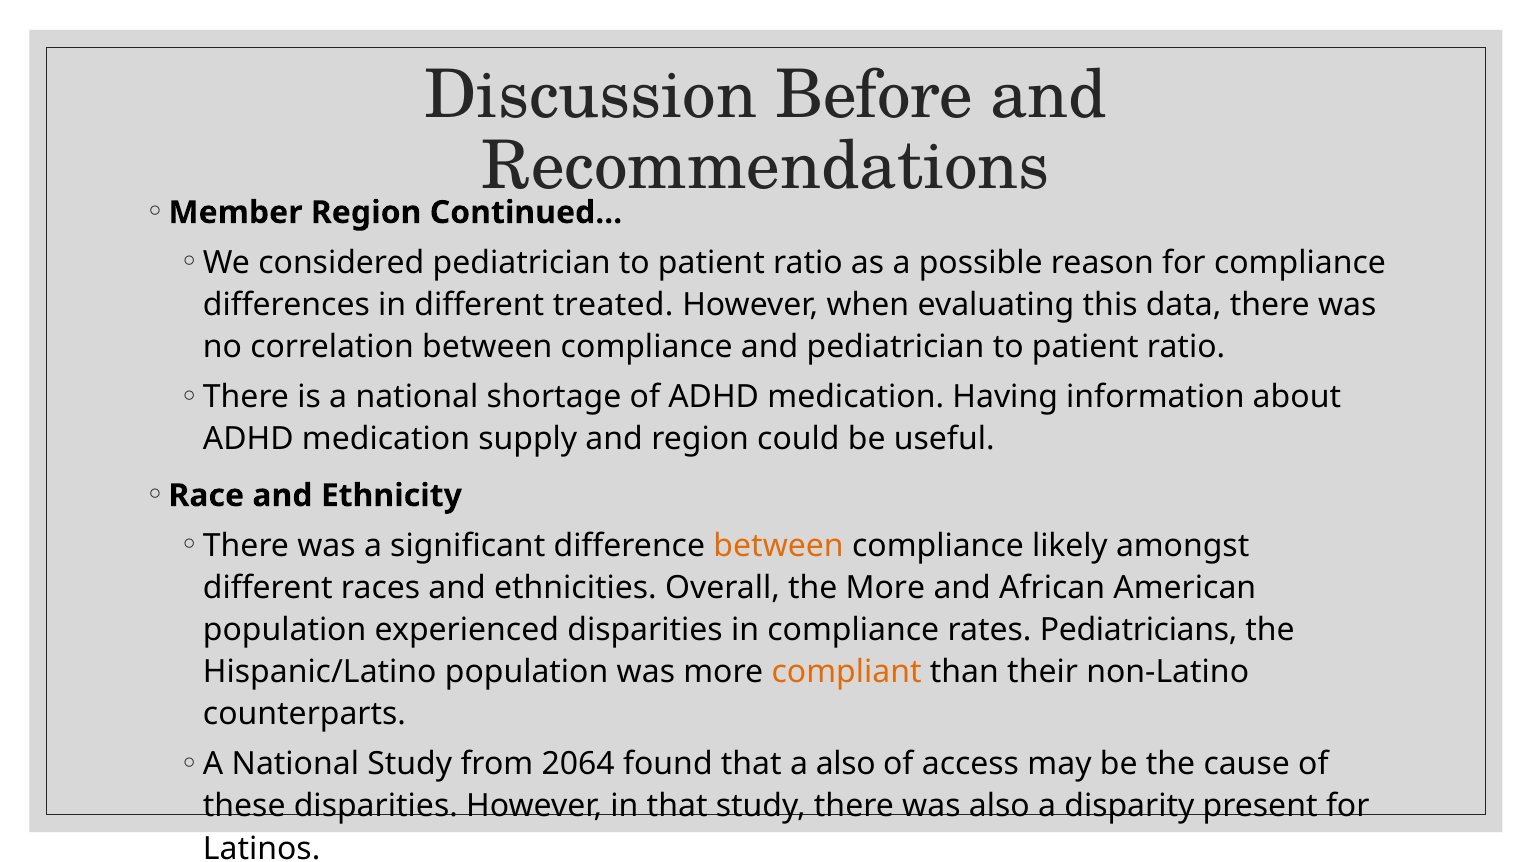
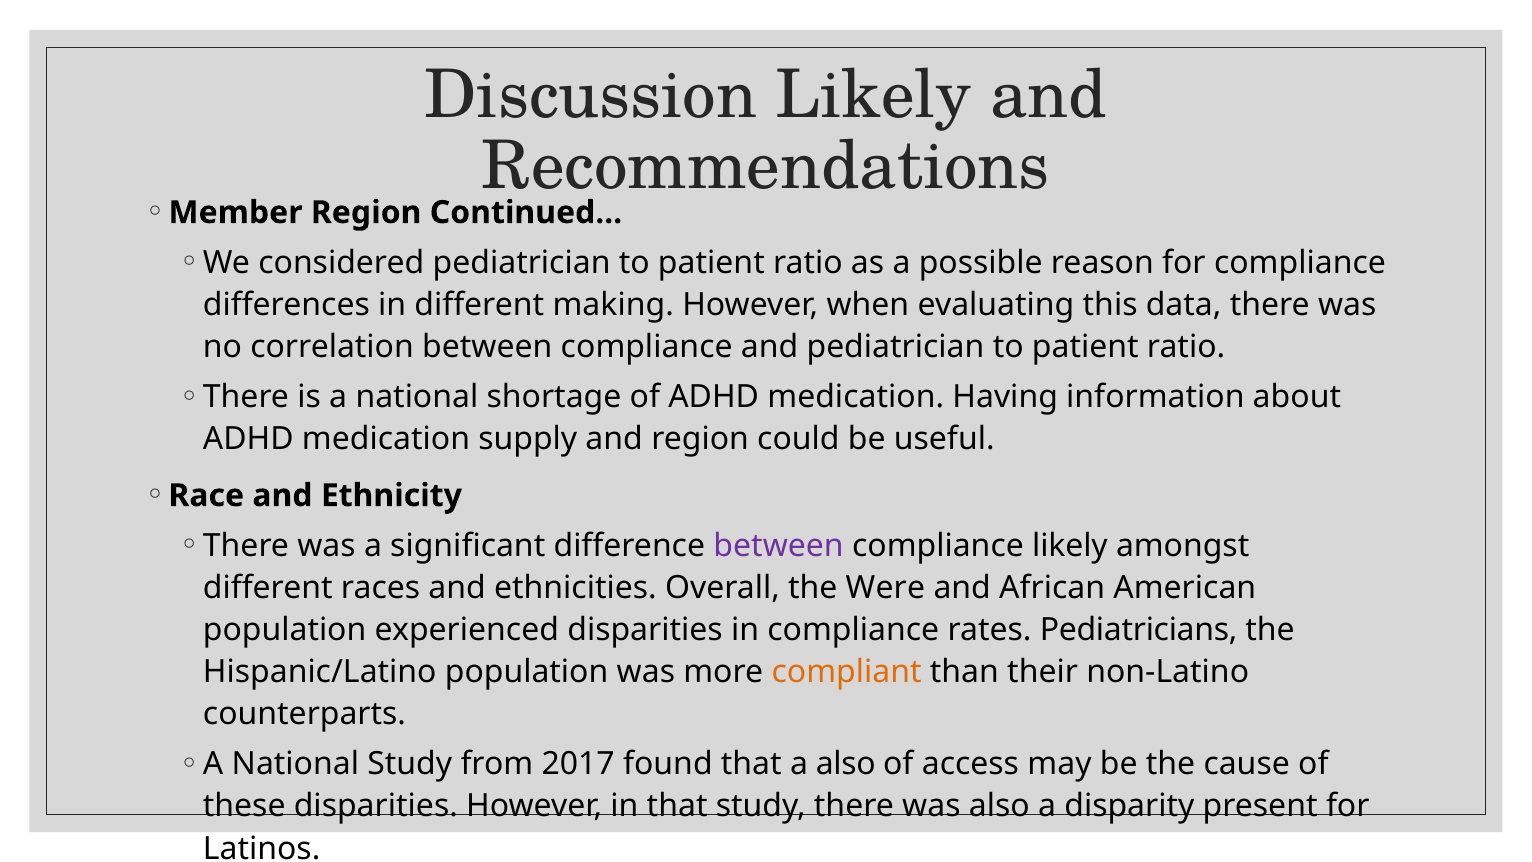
Discussion Before: Before -> Likely
treated: treated -> making
between at (779, 546) colour: orange -> purple
the More: More -> Were
2064: 2064 -> 2017
